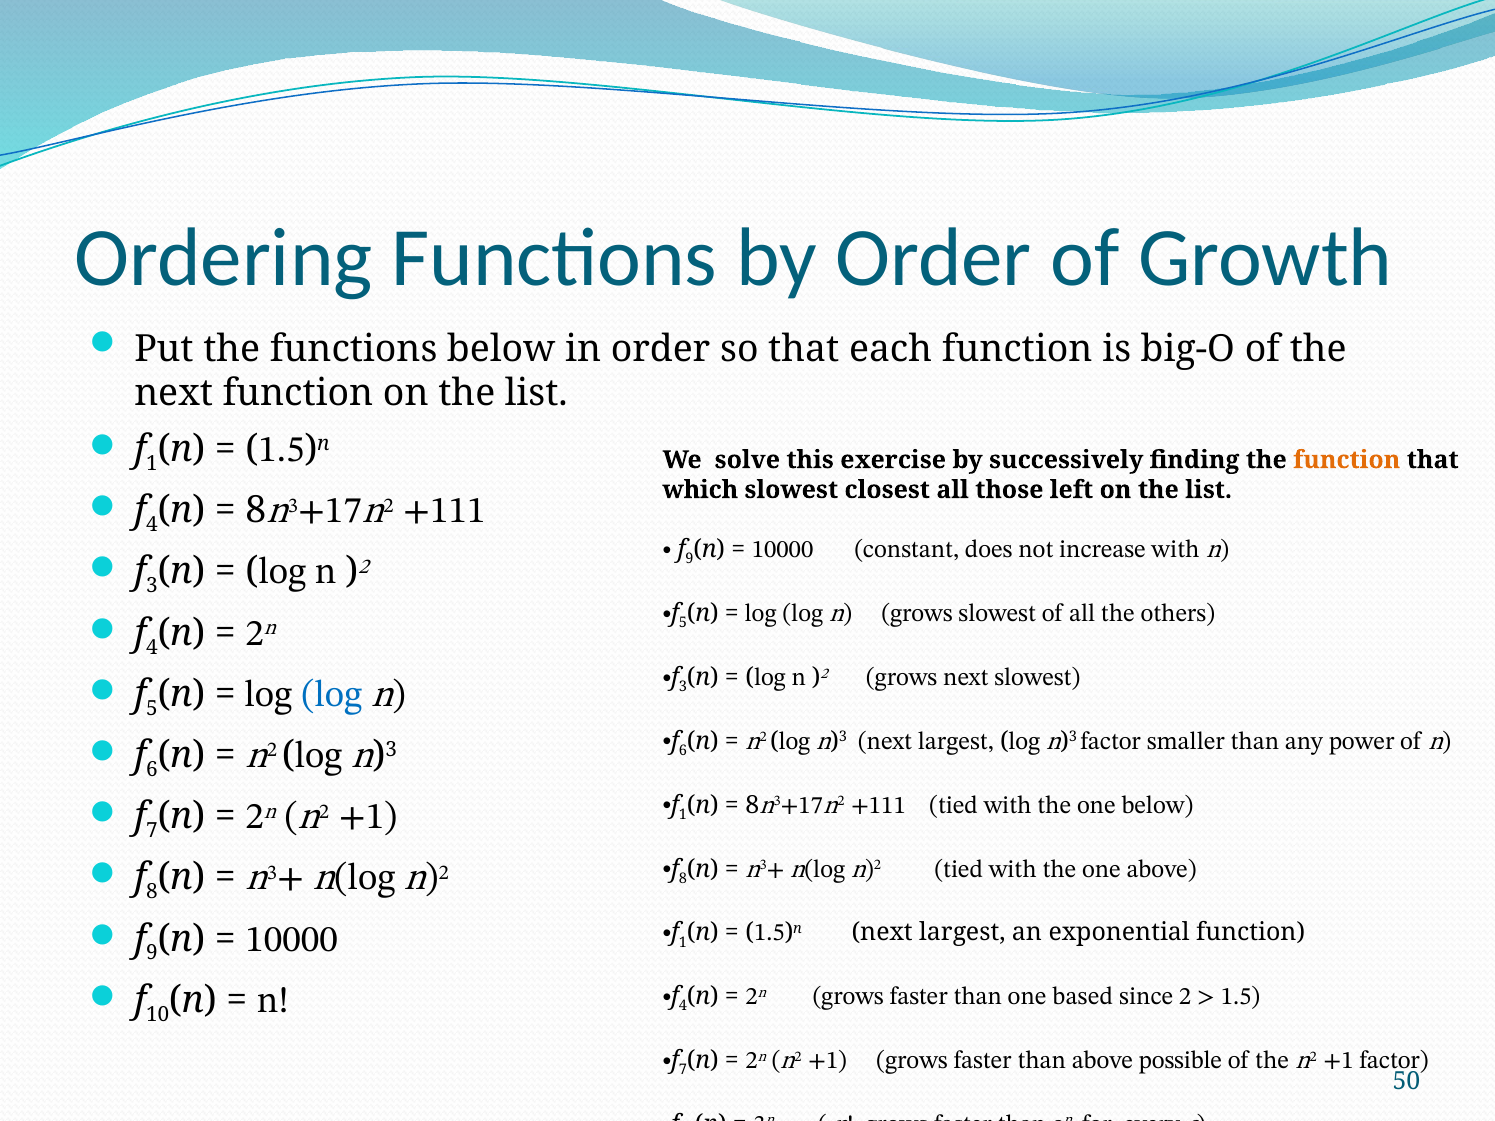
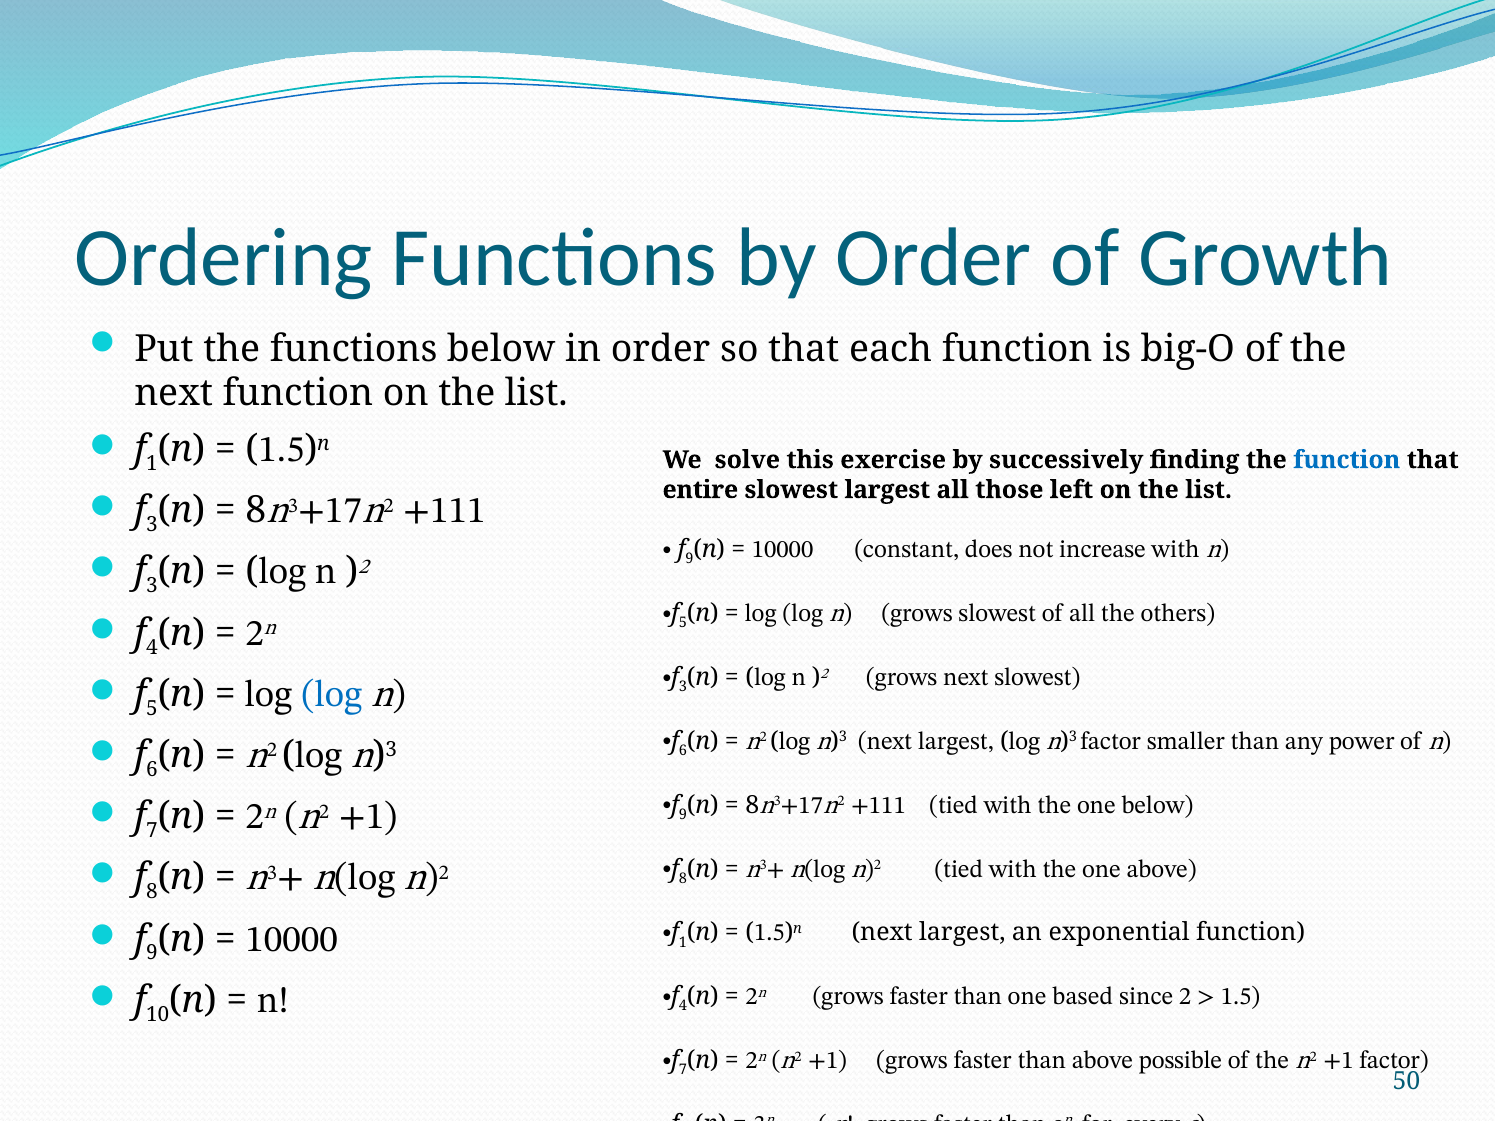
function at (1347, 460) colour: orange -> blue
which: which -> entire
slowest closest: closest -> largest
4 at (152, 525): 4 -> 3
1 at (683, 815): 1 -> 9
